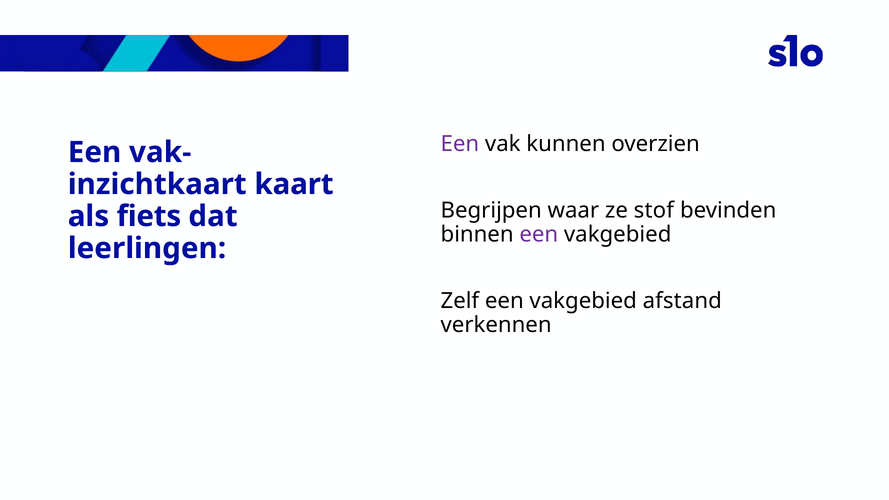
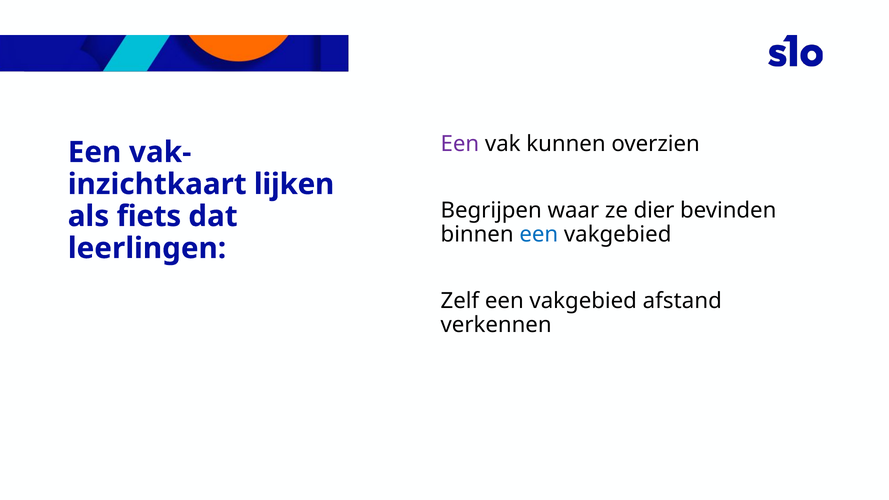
kaart: kaart -> lijken
stof: stof -> dier
een at (539, 234) colour: purple -> blue
